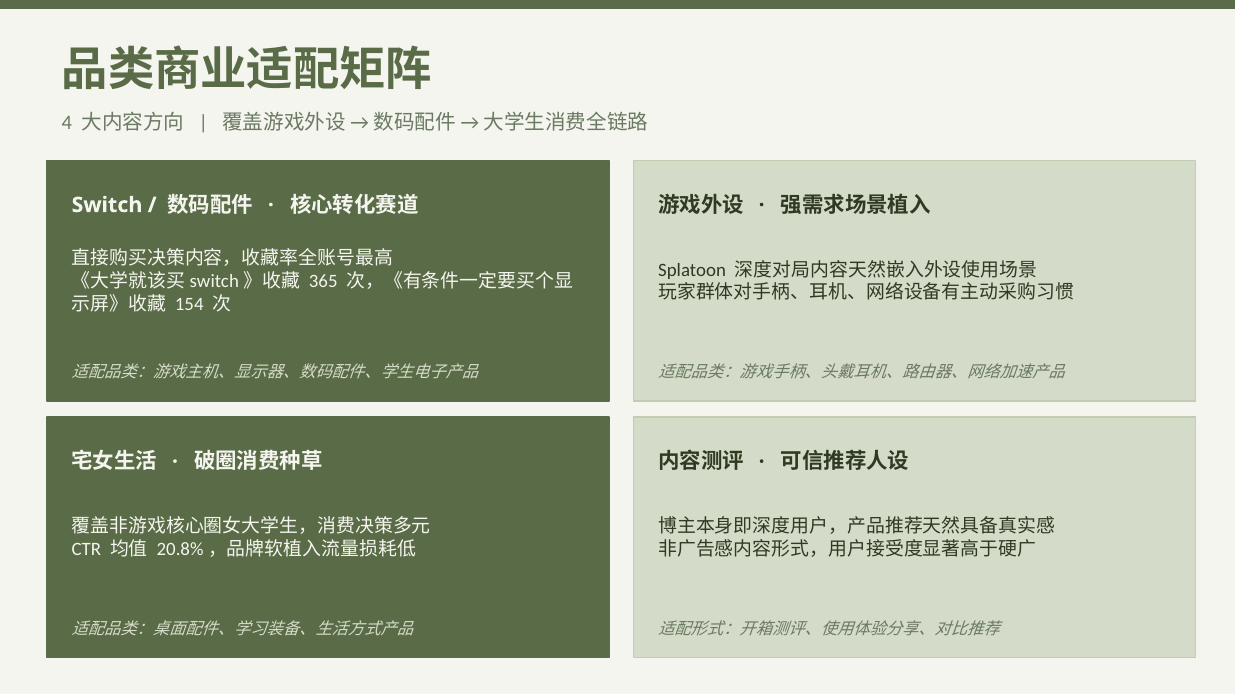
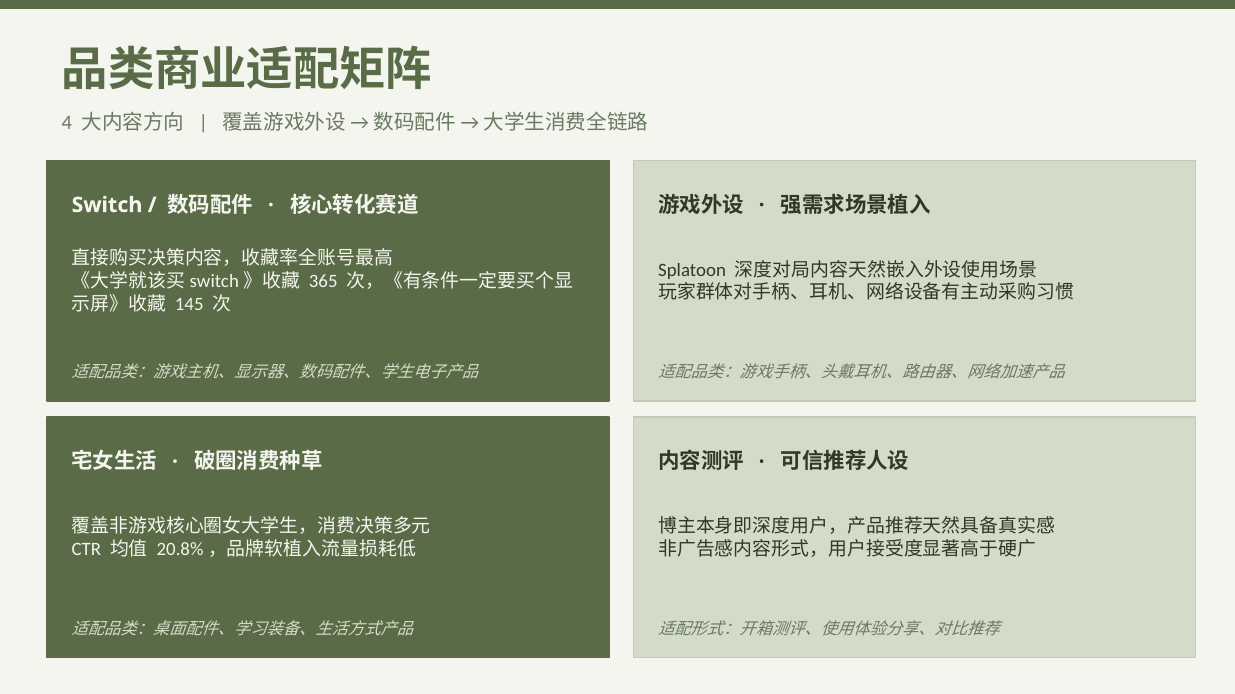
154: 154 -> 145
